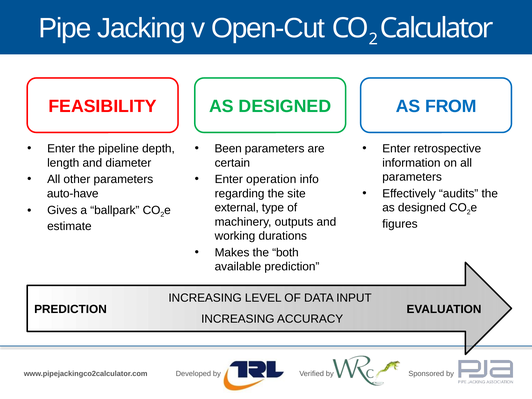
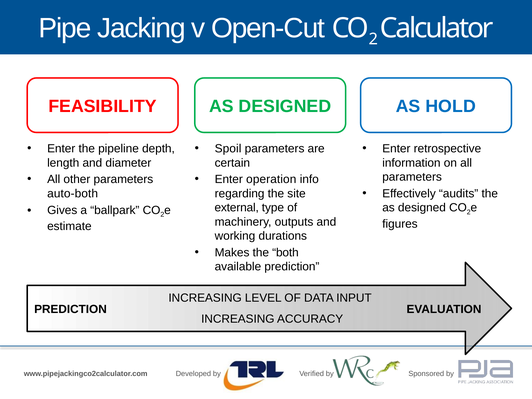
FROM: FROM -> HOLD
Been: Been -> Spoil
auto-have: auto-have -> auto-both
